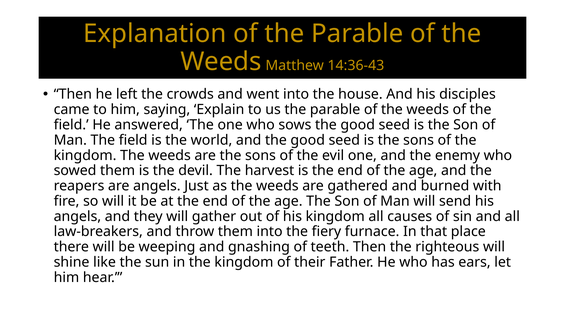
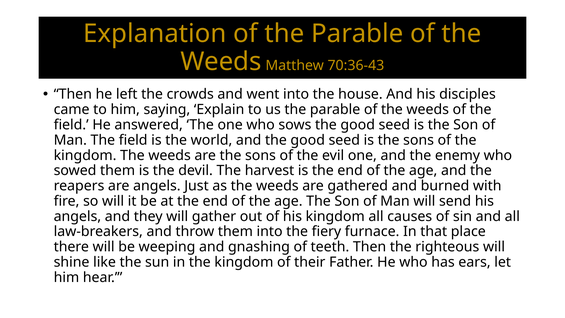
14:36-43: 14:36-43 -> 70:36-43
